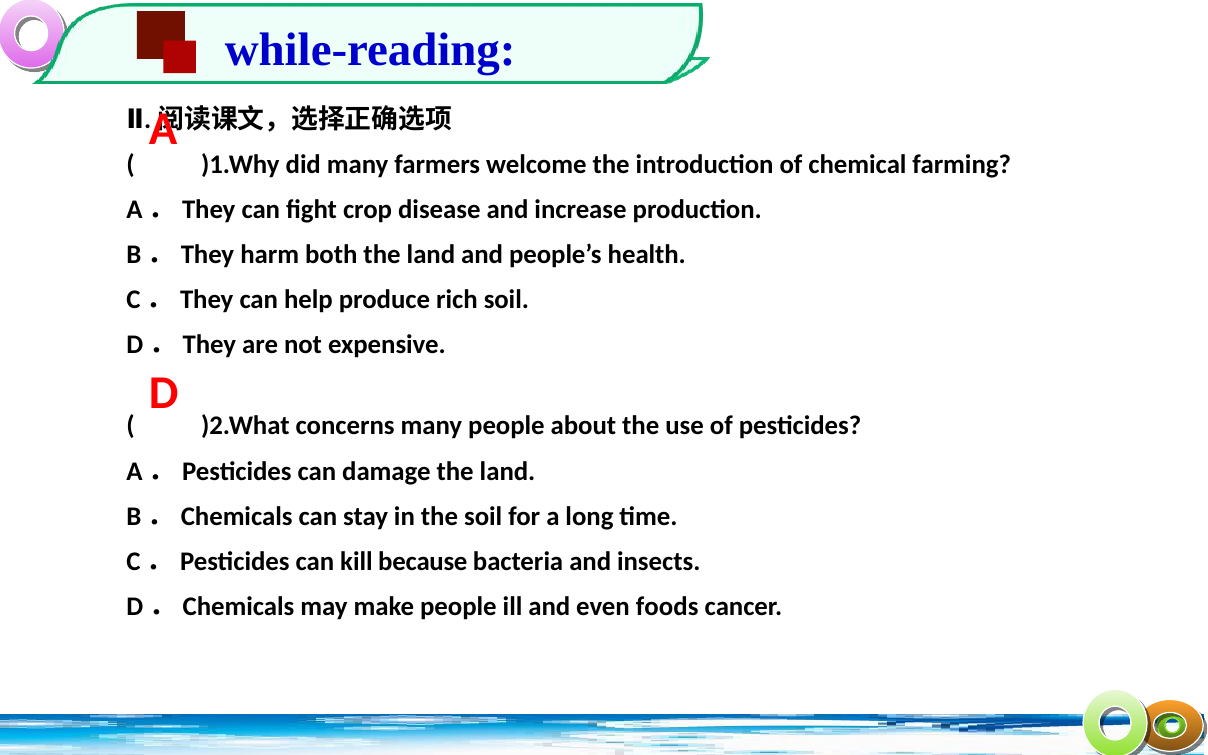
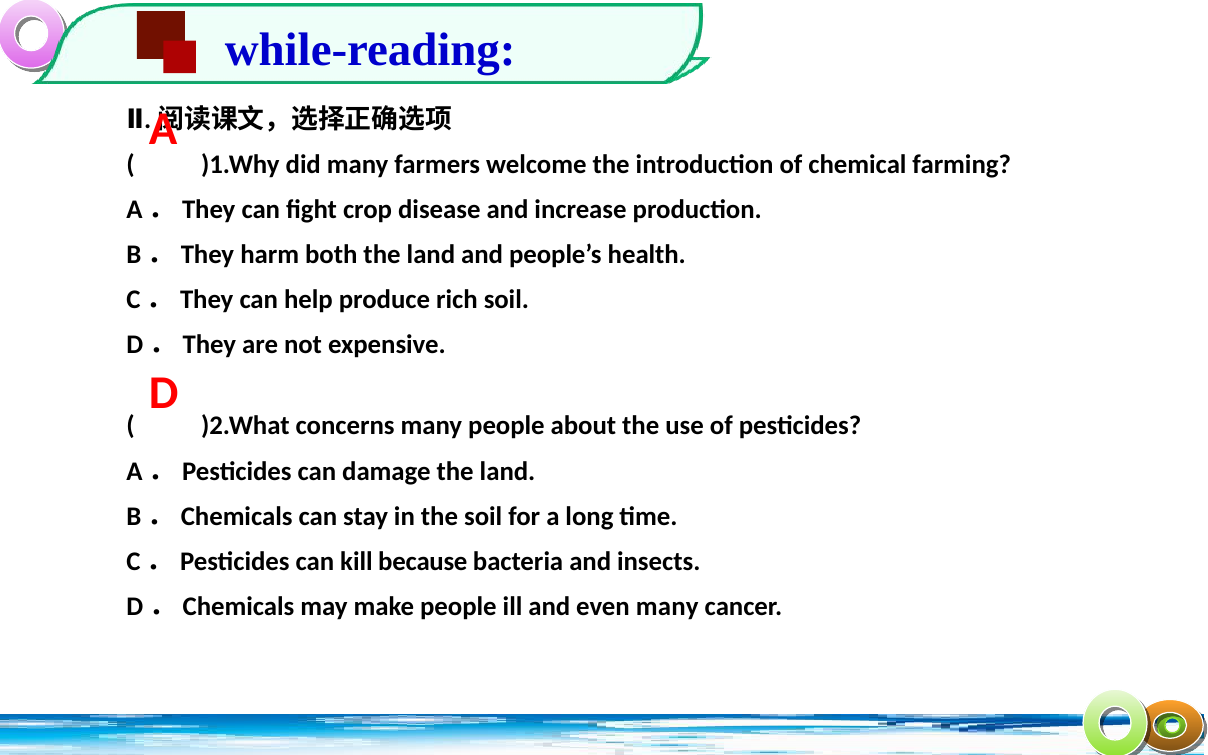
even foods: foods -> many
